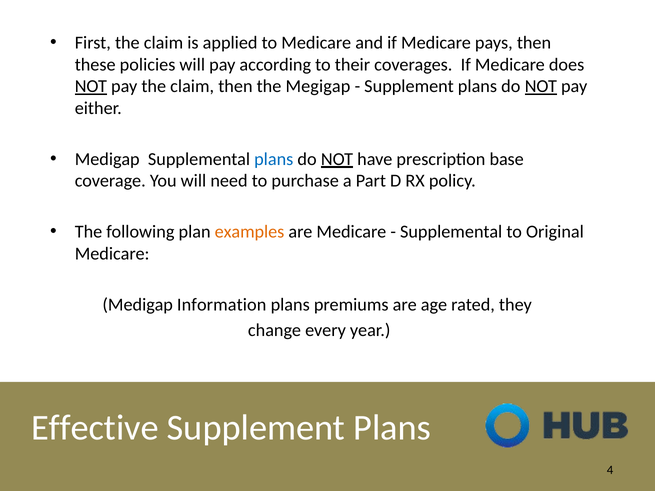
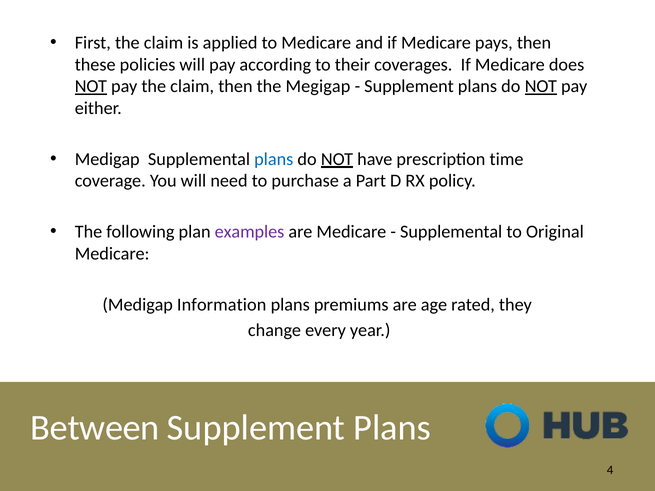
base: base -> time
examples colour: orange -> purple
Effective: Effective -> Between
